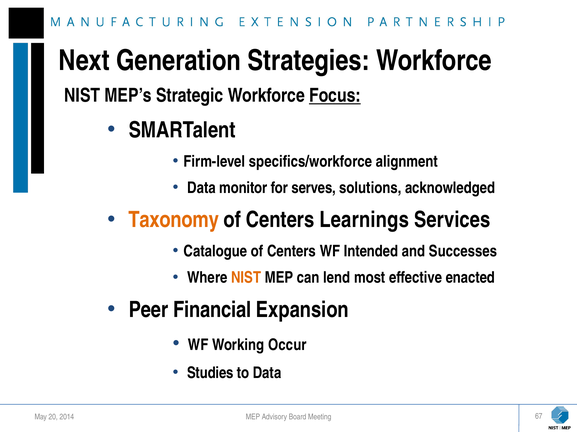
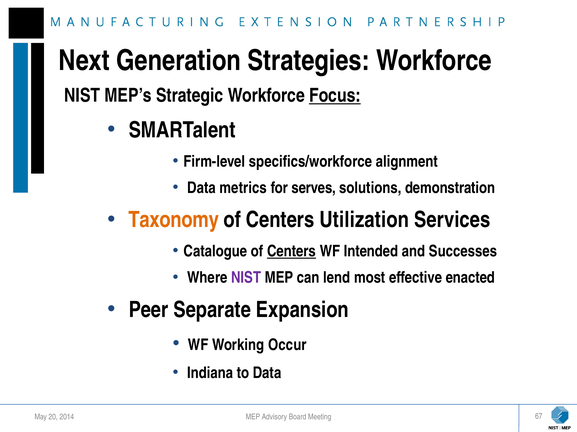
monitor: monitor -> metrics
acknowledged: acknowledged -> demonstration
Learnings: Learnings -> Utilization
Centers at (292, 252) underline: none -> present
NIST at (246, 278) colour: orange -> purple
Financial: Financial -> Separate
Studies: Studies -> Indiana
